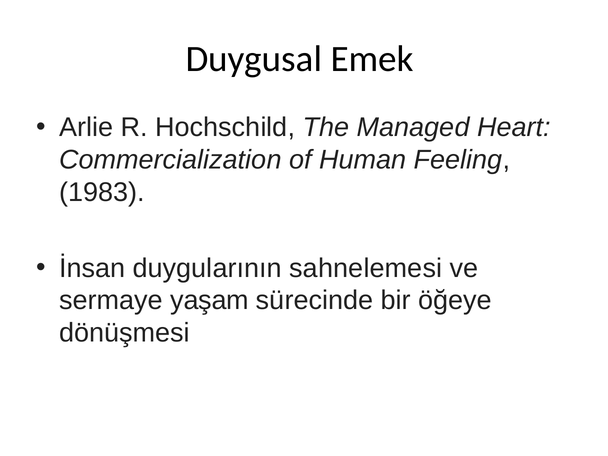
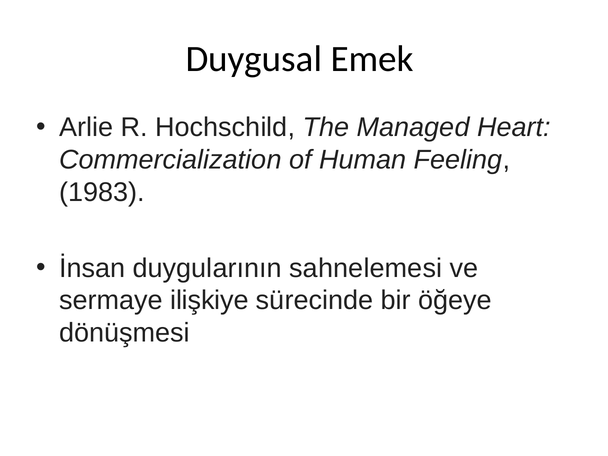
yaşam: yaşam -> ilişkiye
